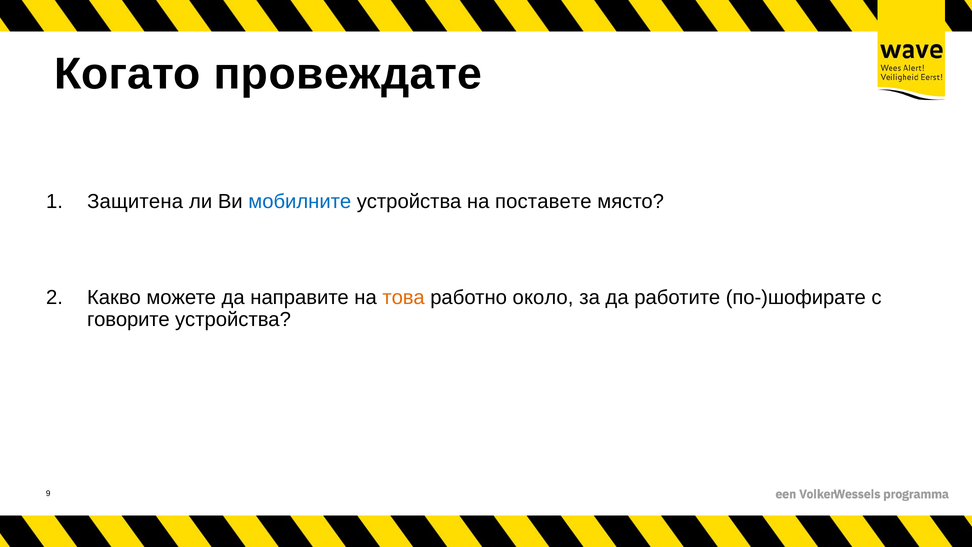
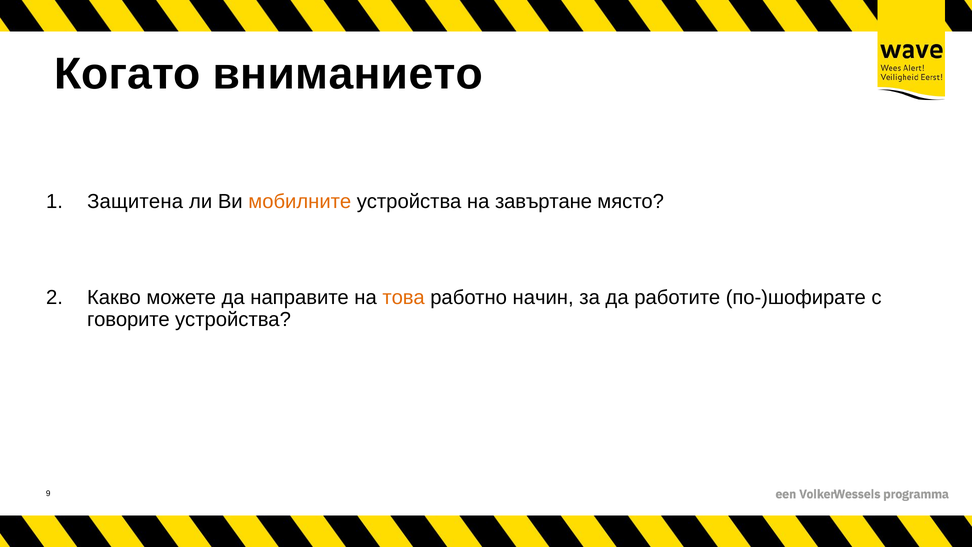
провеждате: провеждате -> вниманието
мобилните colour: blue -> orange
поставете: поставете -> завъртане
около: около -> начин
